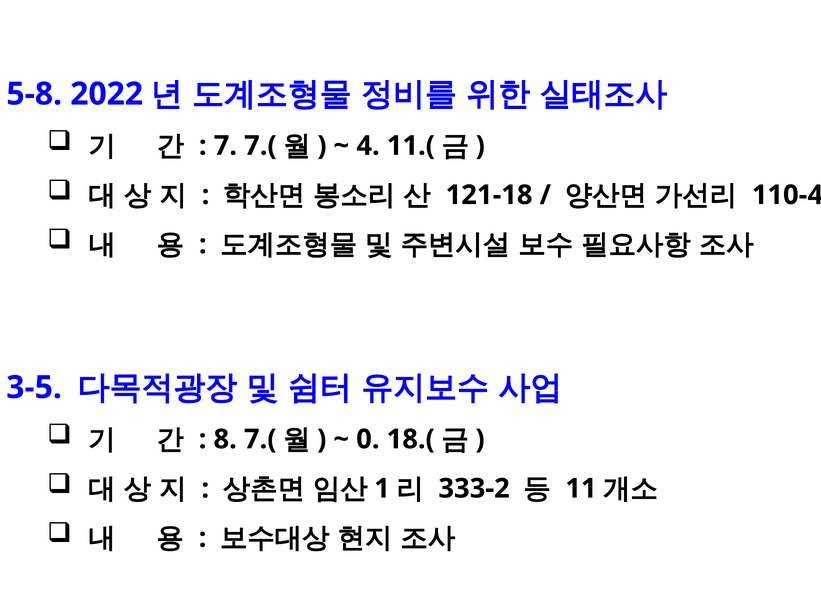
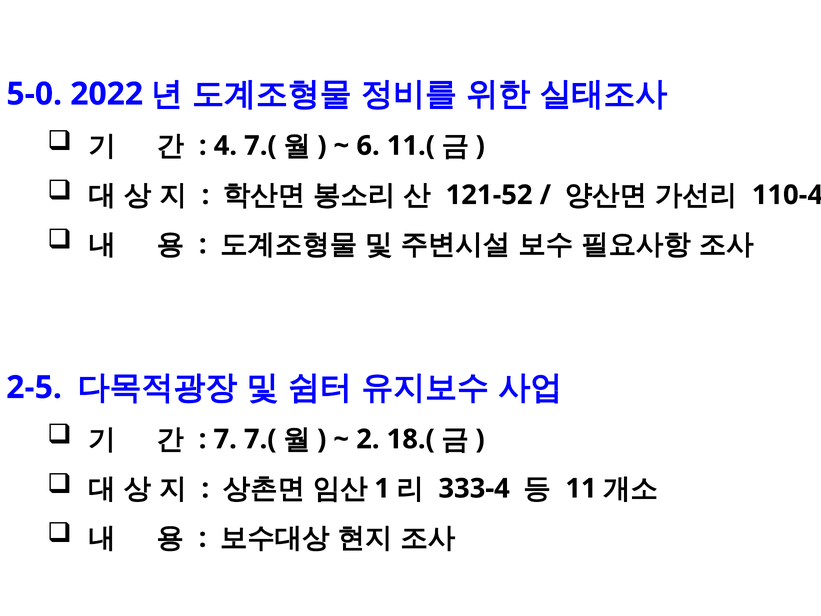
5-8: 5-8 -> 5-0
7: 7 -> 4
4: 4 -> 6
121-18: 121-18 -> 121-52
3-5: 3-5 -> 2-5
8: 8 -> 7
0: 0 -> 2
333-2: 333-2 -> 333-4
